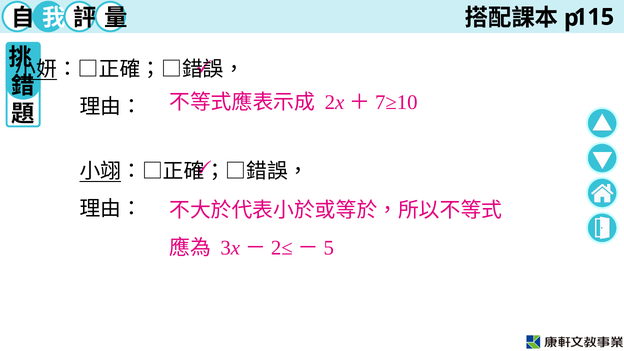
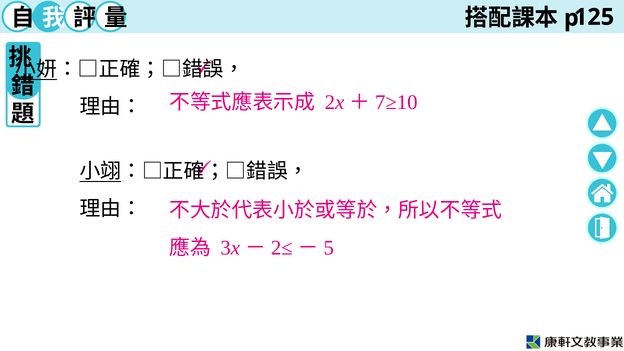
115: 115 -> 125
